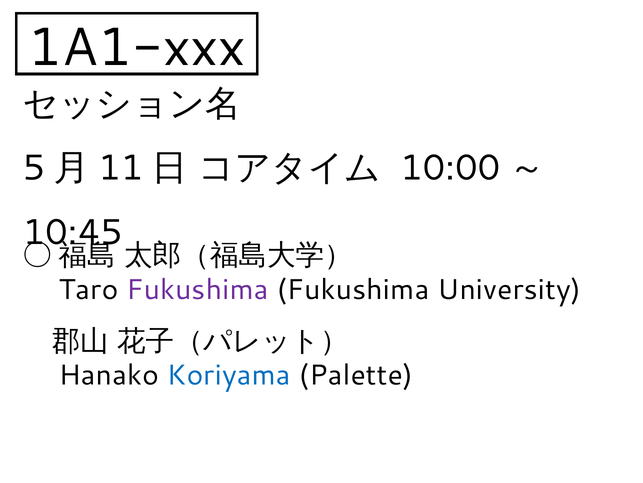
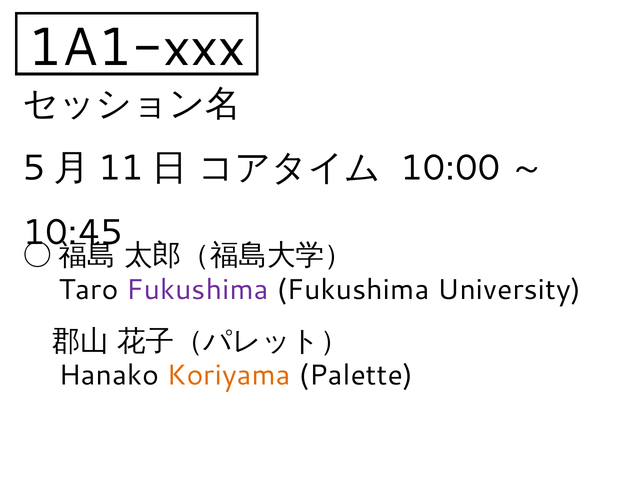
Koriyama colour: blue -> orange
